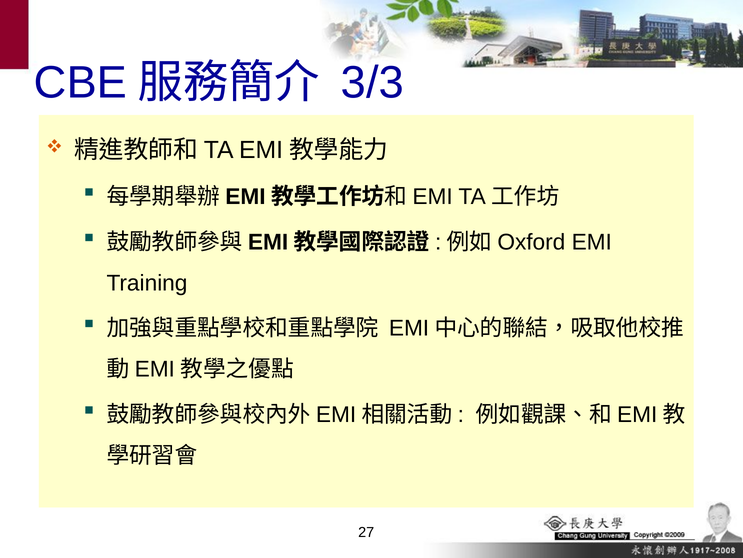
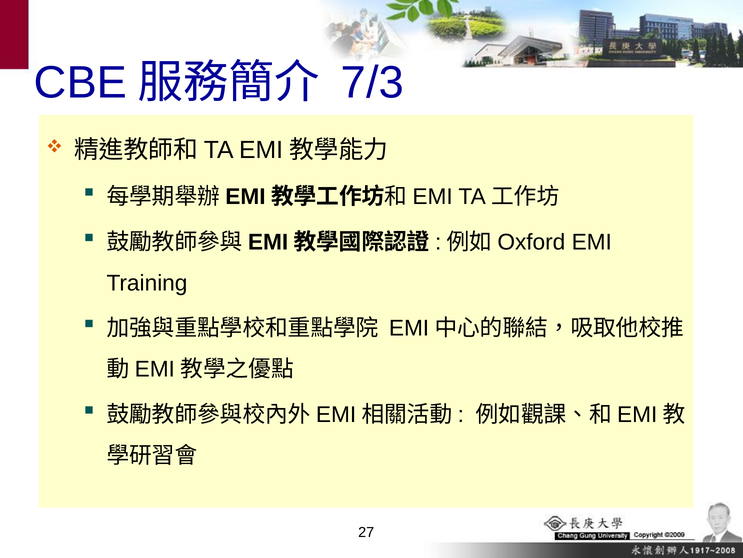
3/3: 3/3 -> 7/3
